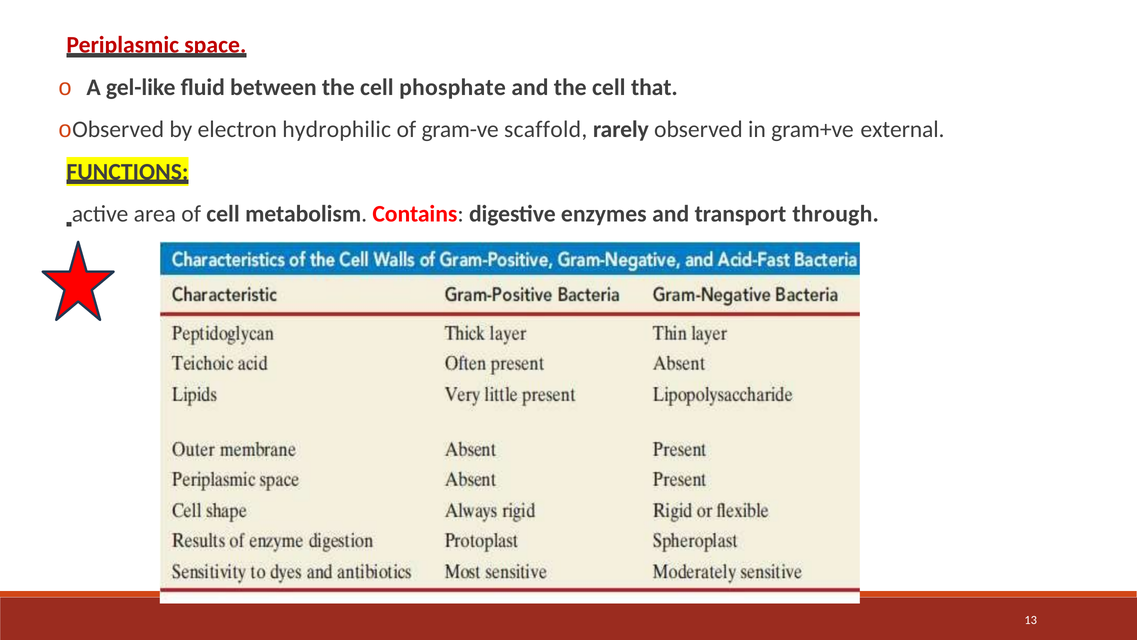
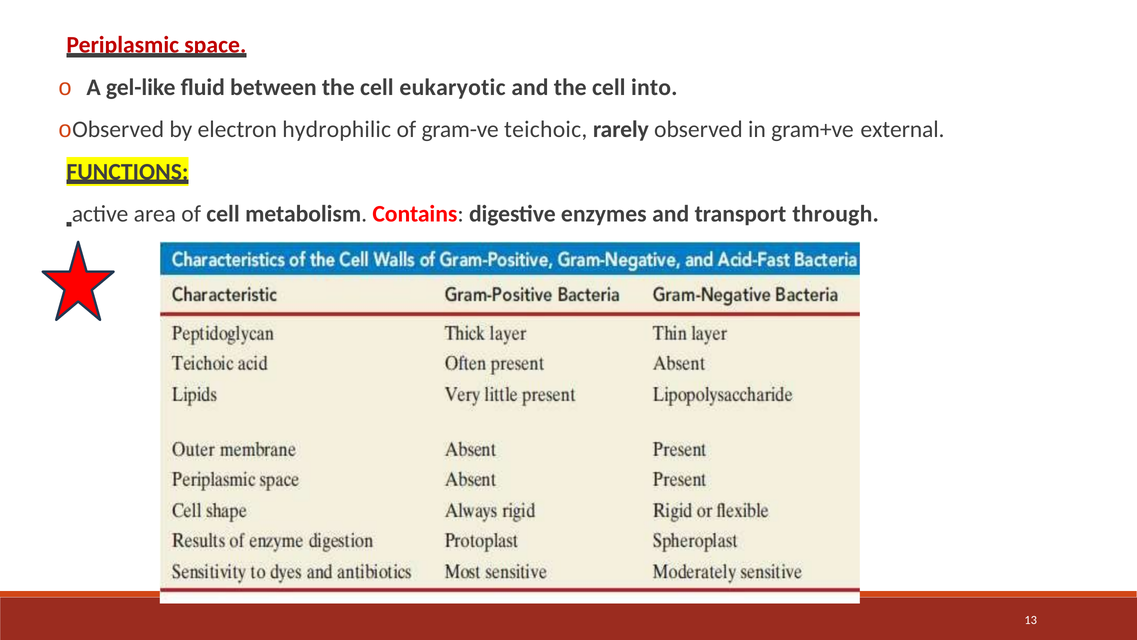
phosphate: phosphate -> eukaryotic
that: that -> into
scaffold: scaffold -> teichoic
